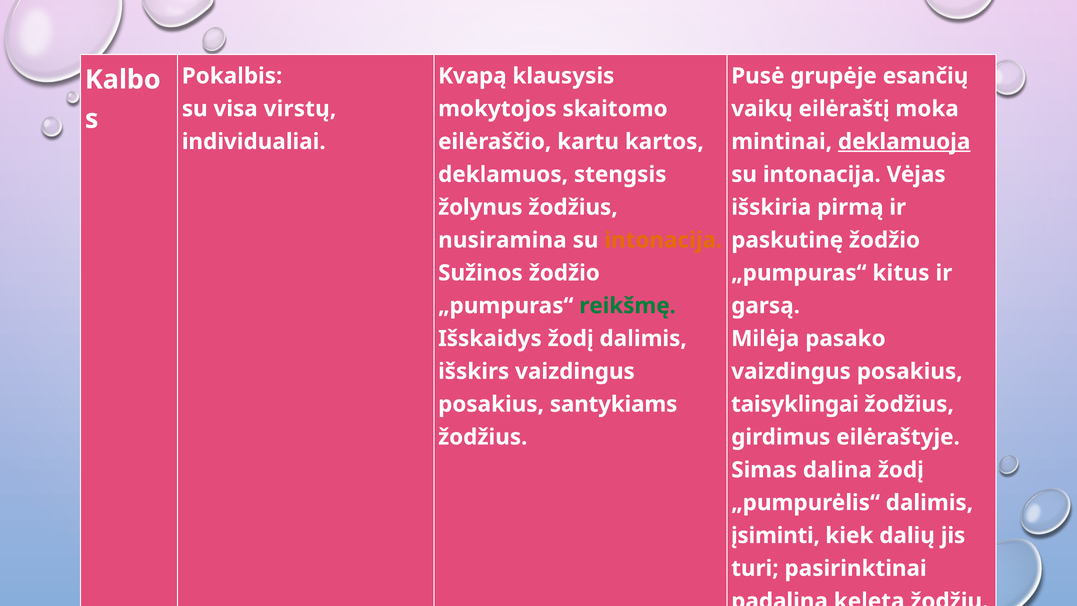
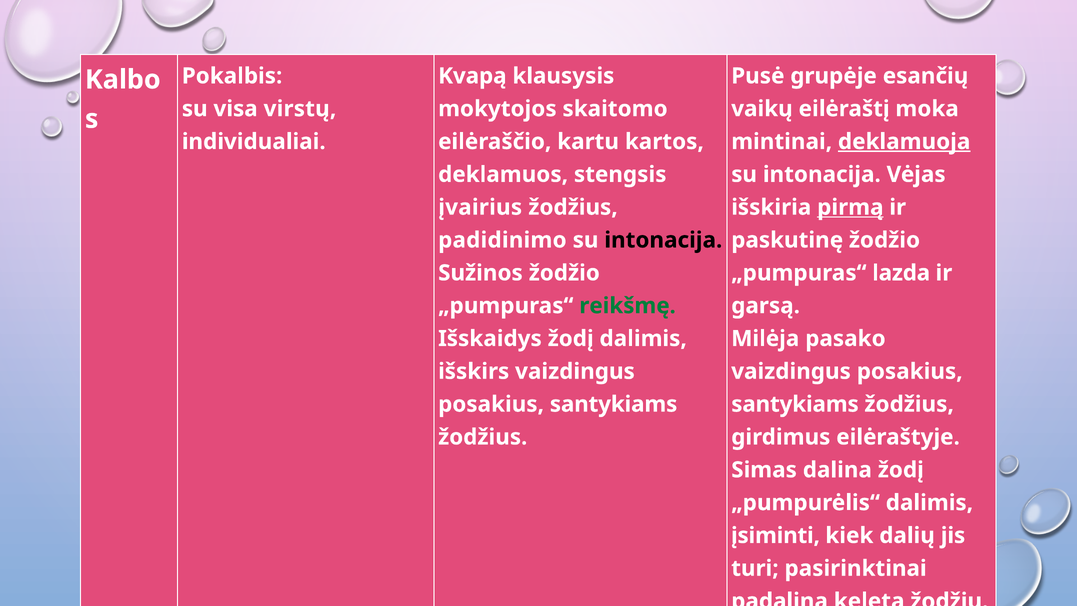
žolynus: žolynus -> įvairius
pirmą underline: none -> present
nusiramina: nusiramina -> padidinimo
intonacija at (663, 240) colour: orange -> black
kitus: kitus -> lazda
taisyklingai at (795, 404): taisyklingai -> santykiams
